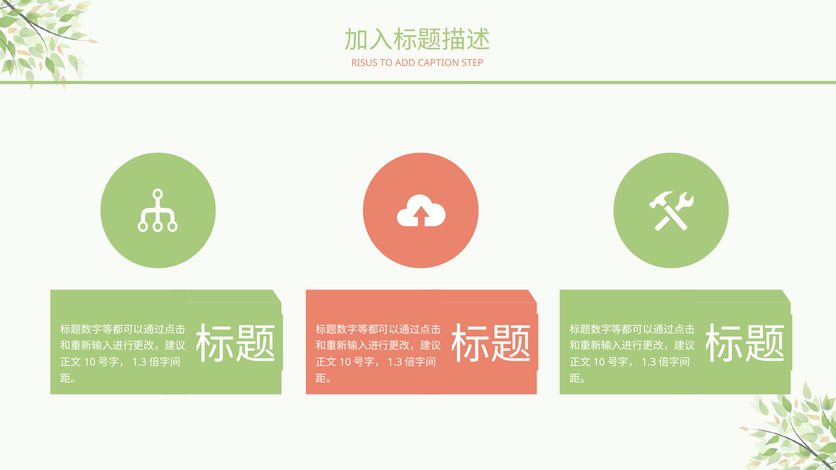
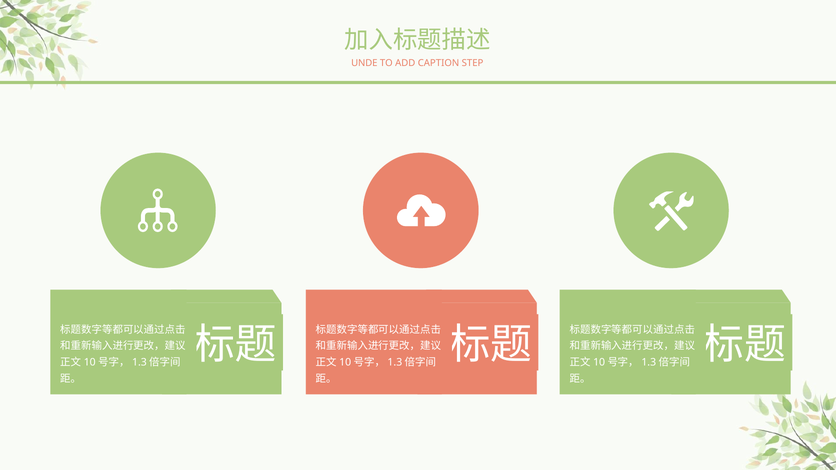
RISUS: RISUS -> UNDE
